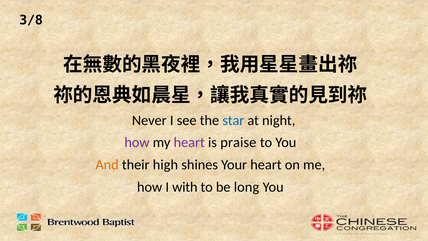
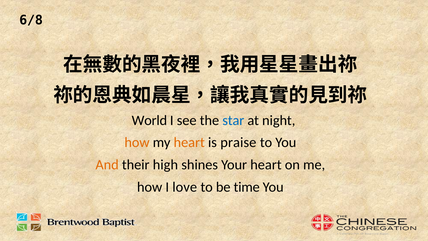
3/8: 3/8 -> 6/8
Never: Never -> World
how at (137, 142) colour: purple -> orange
heart at (189, 142) colour: purple -> orange
with: with -> love
long: long -> time
